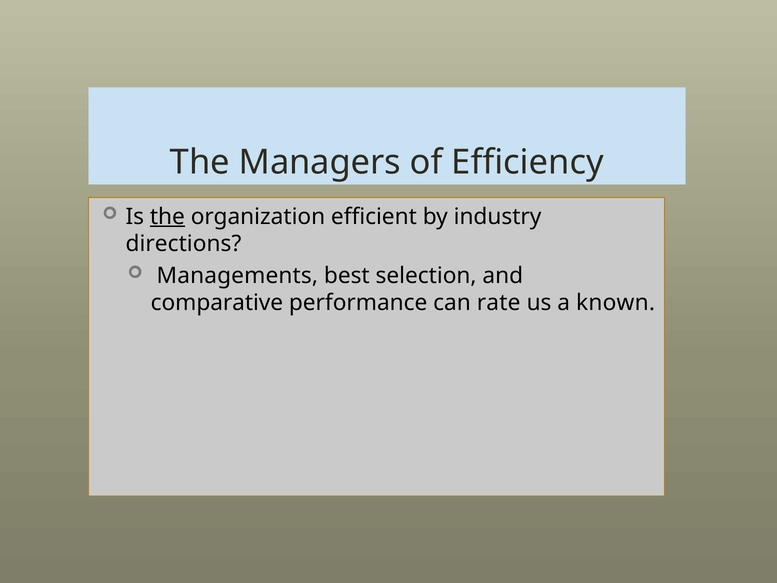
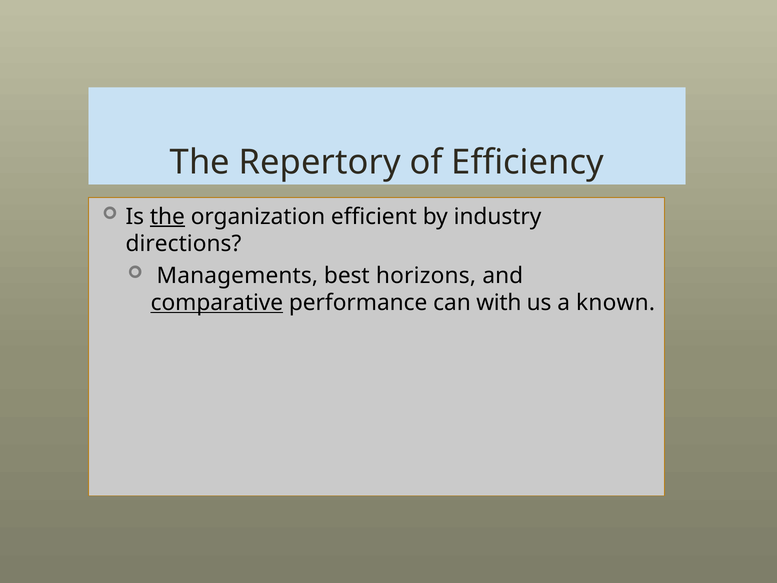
Managers: Managers -> Repertory
selection: selection -> horizons
comparative underline: none -> present
rate: rate -> with
